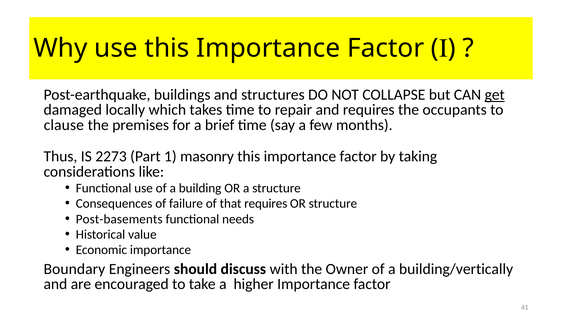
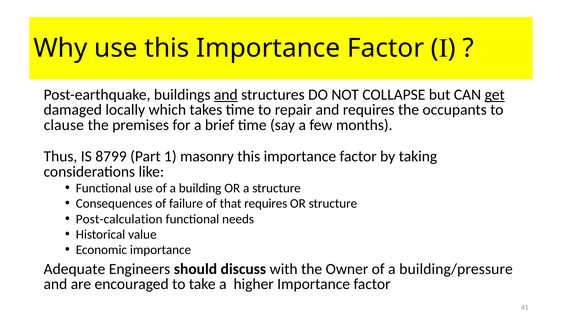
and at (226, 95) underline: none -> present
2273: 2273 -> 8799
Post-basements: Post-basements -> Post-calculation
Boundary: Boundary -> Adequate
building/vertically: building/vertically -> building/pressure
